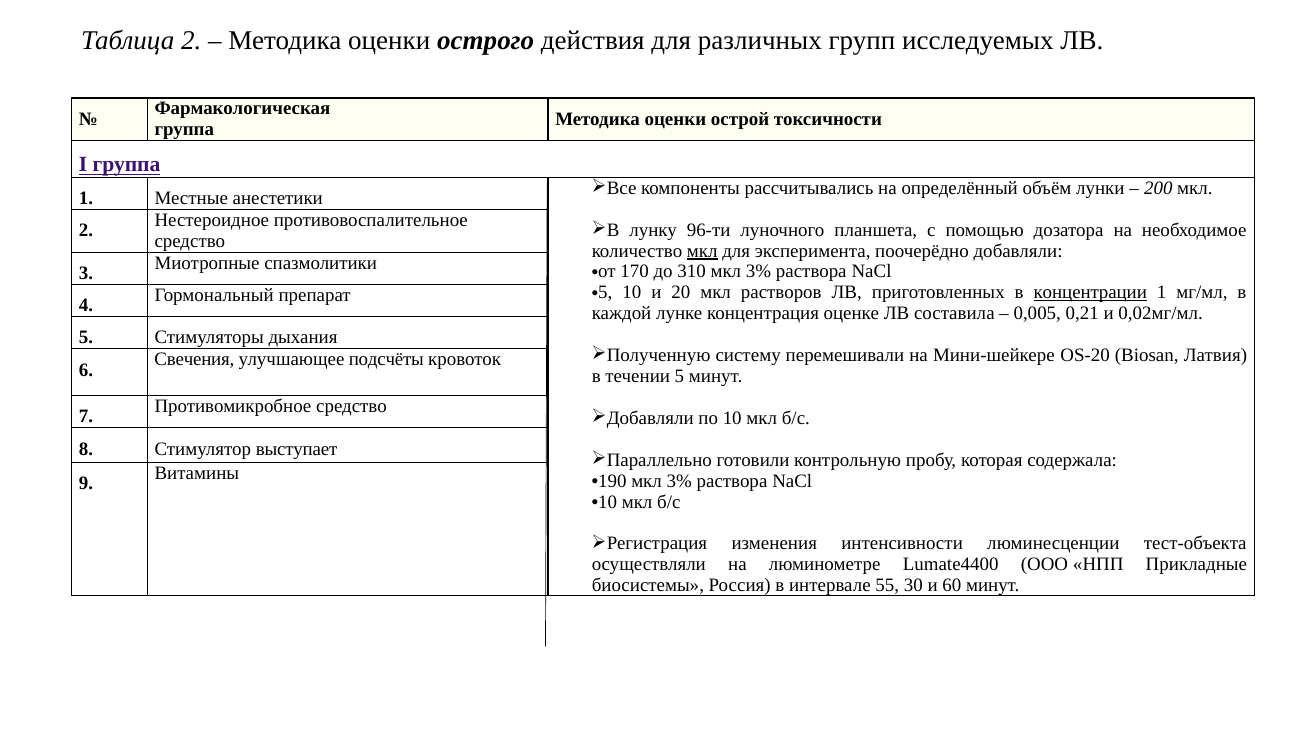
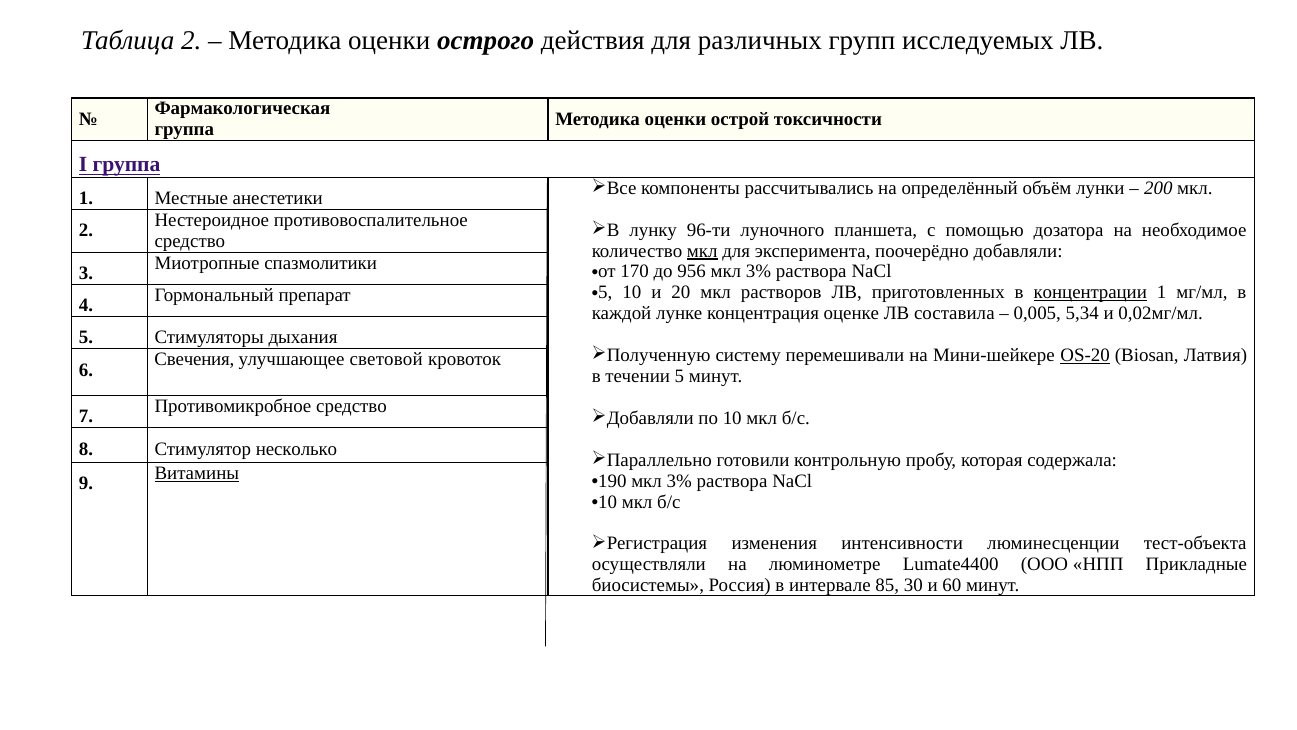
310: 310 -> 956
0,21: 0,21 -> 5,34
OS-20 underline: none -> present
подсчёты: подсчёты -> световой
выступает: выступает -> несколько
Витамины underline: none -> present
55: 55 -> 85
